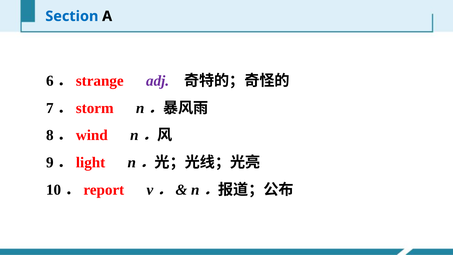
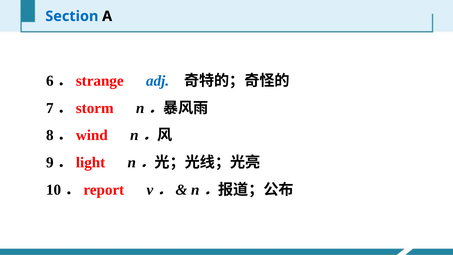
adj colour: purple -> blue
